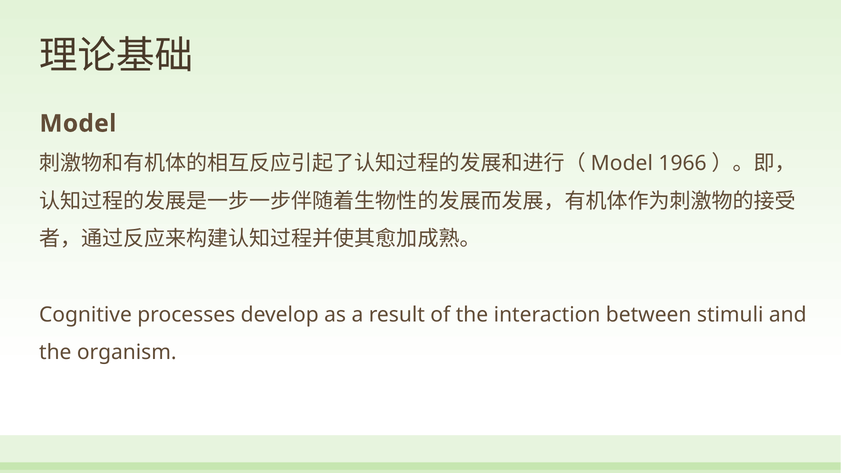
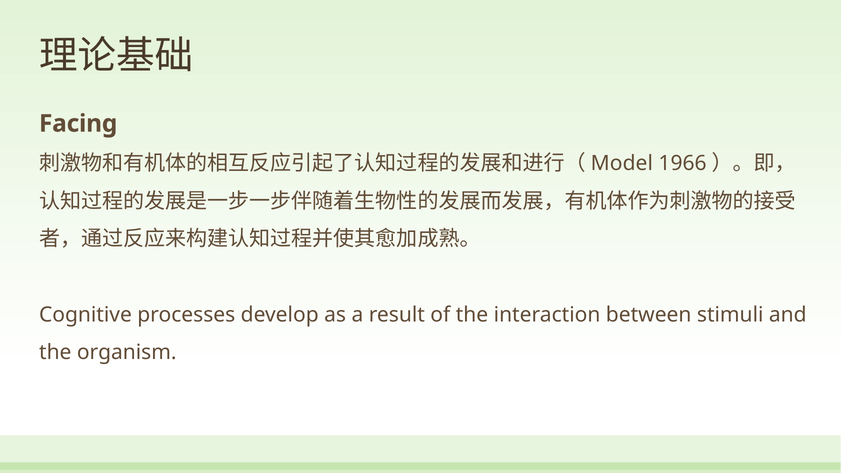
Model at (78, 124): Model -> Facing
